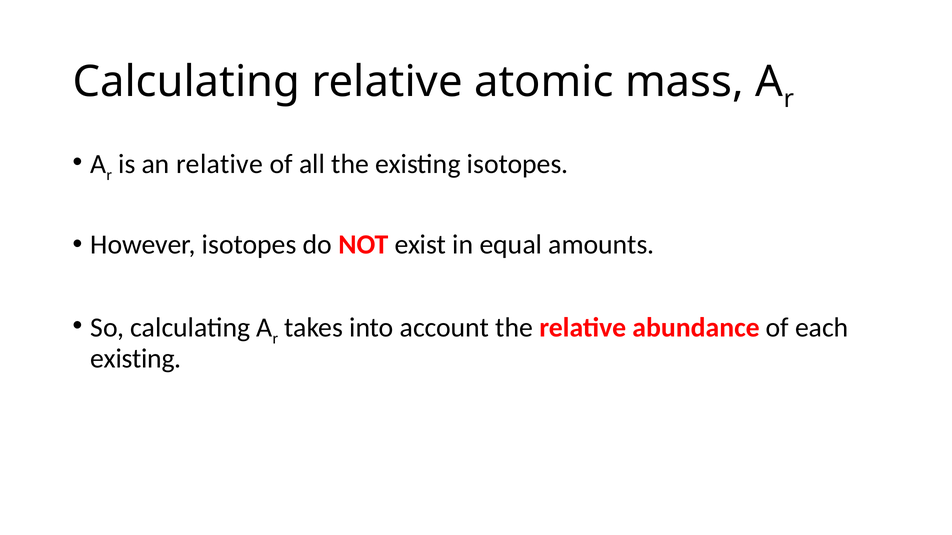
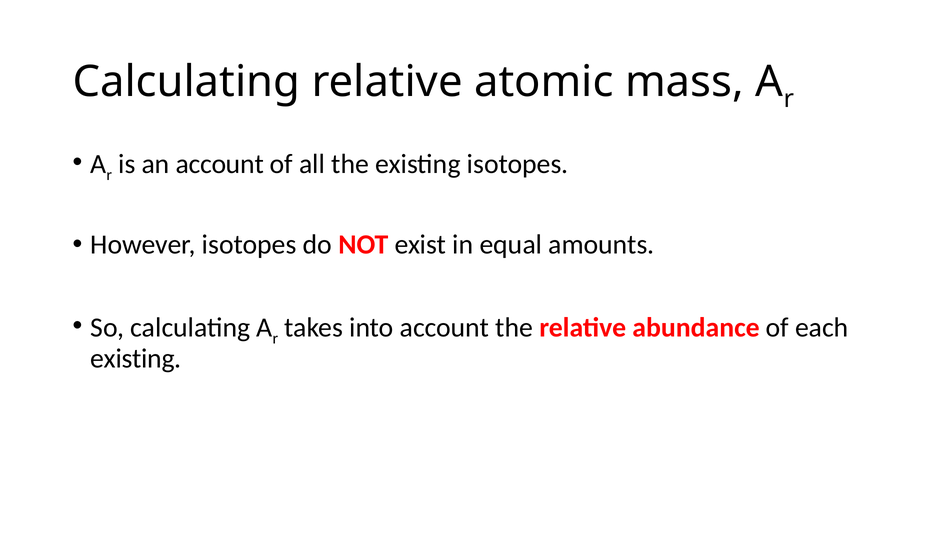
an relative: relative -> account
